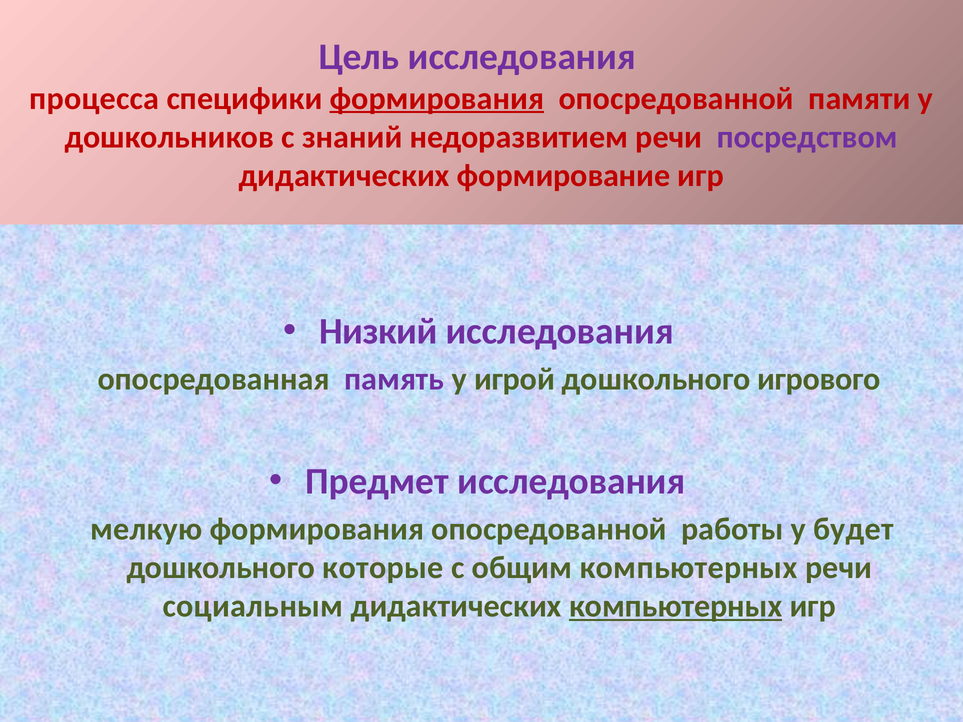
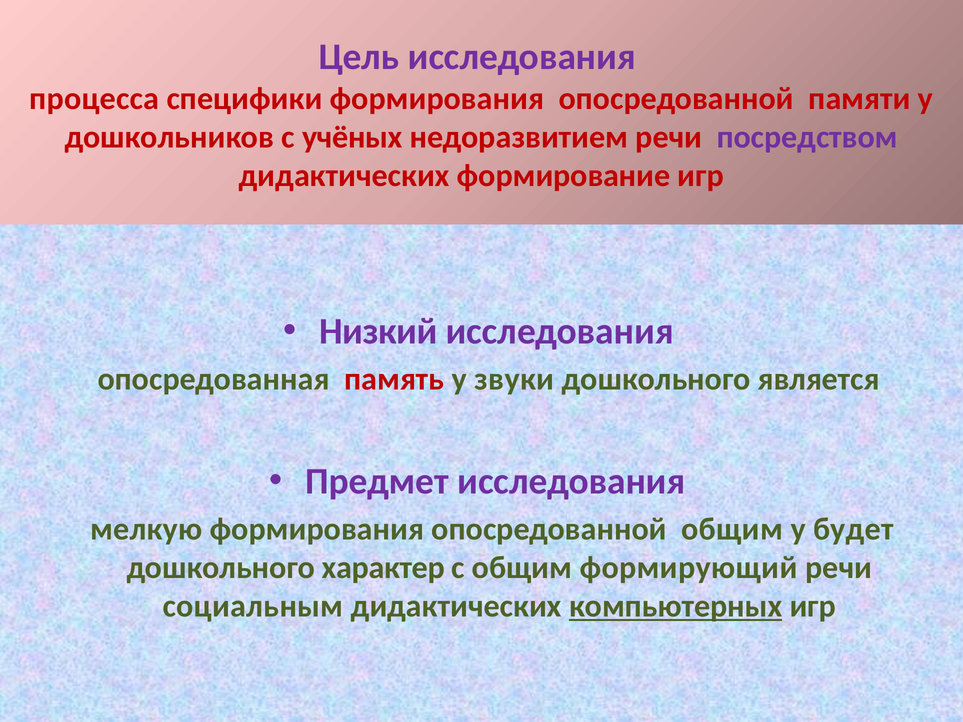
формирования at (437, 98) underline: present -> none
знаний: знаний -> учёных
память colour: purple -> red
игрой: игрой -> звуки
игрового: игрового -> является
опосредованной работы: работы -> общим
которые: которые -> характер
общим компьютерных: компьютерных -> формирующий
